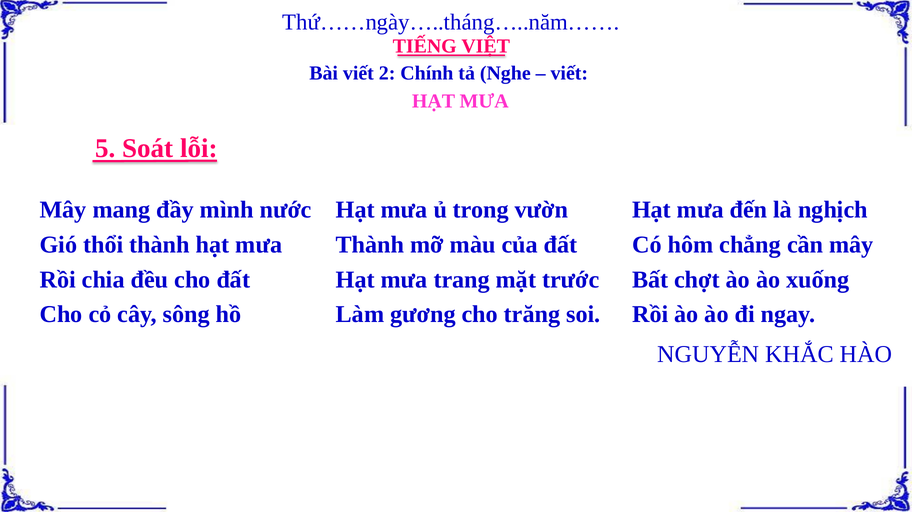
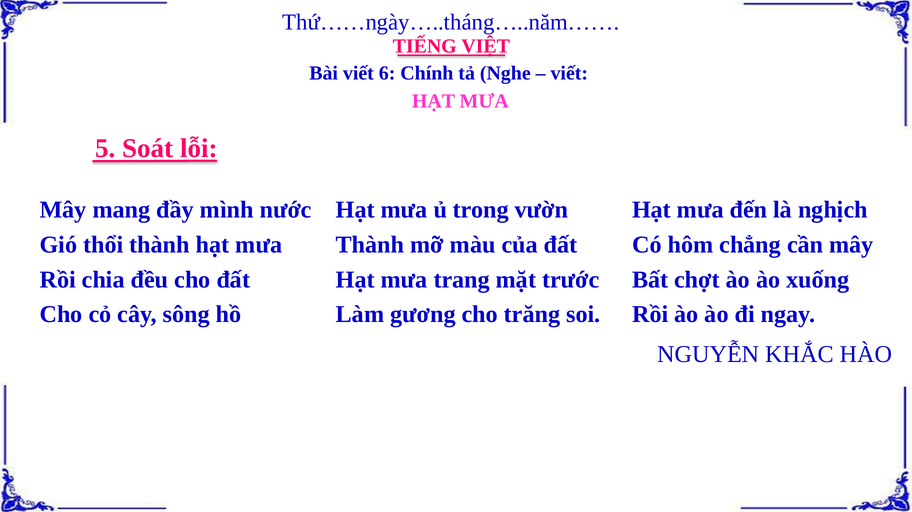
2: 2 -> 6
